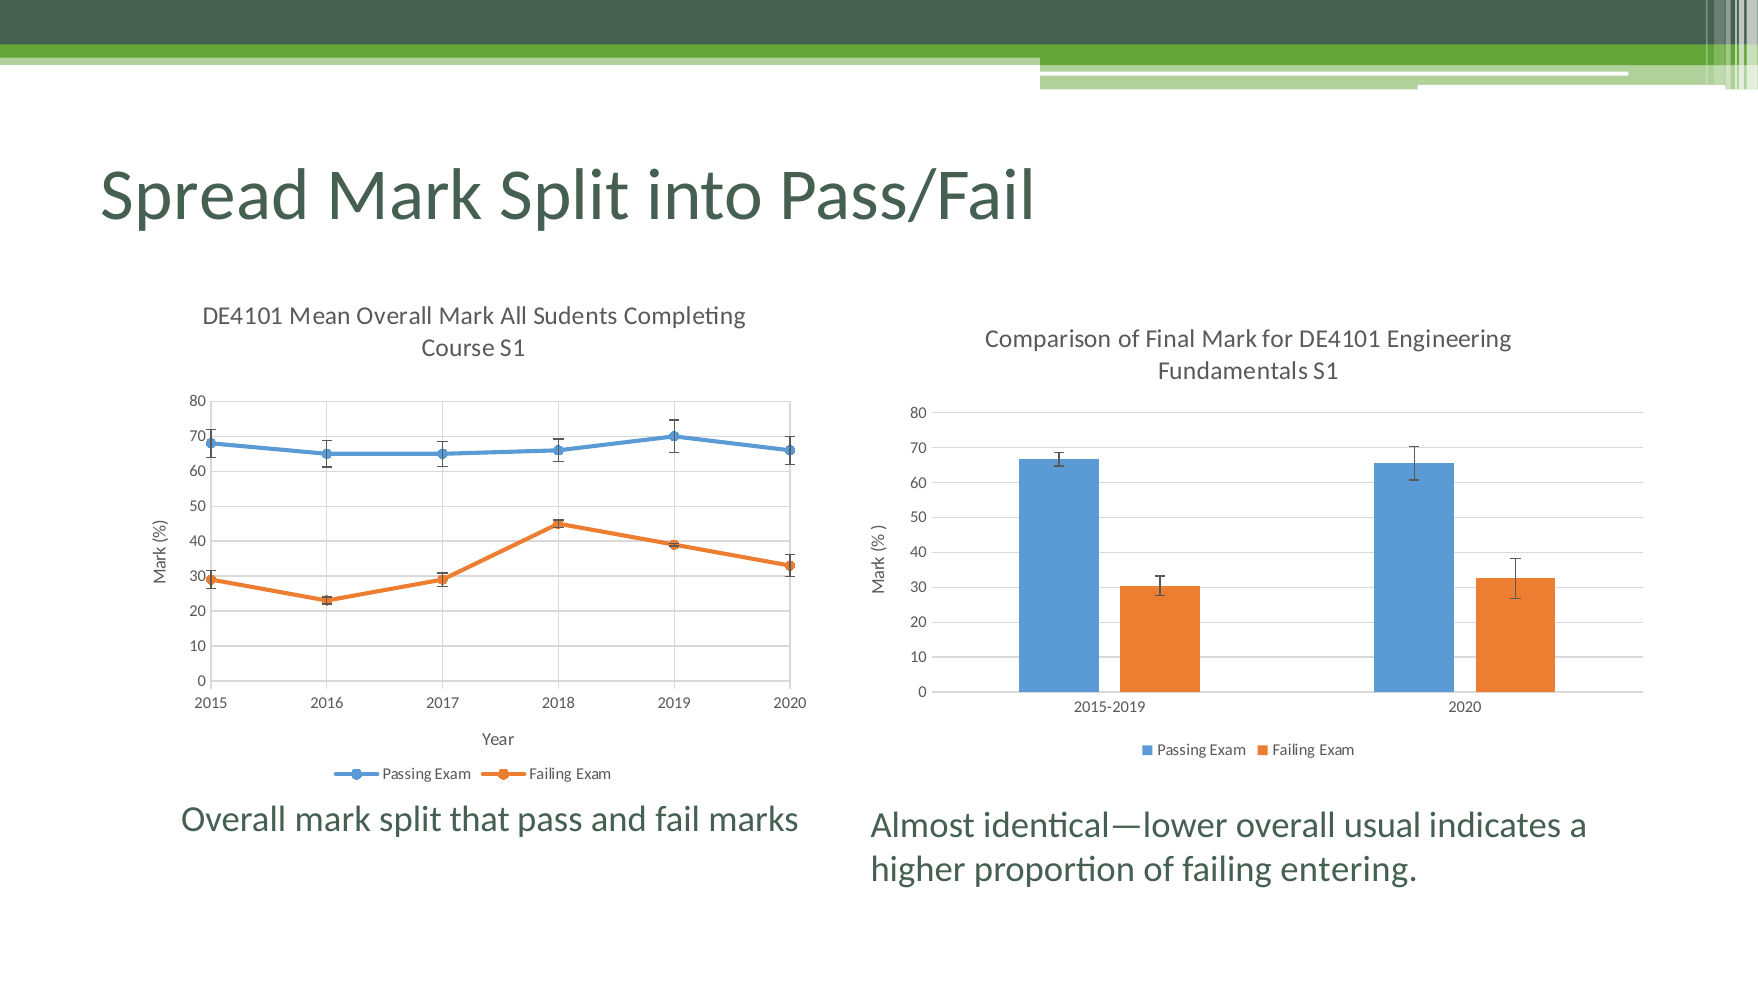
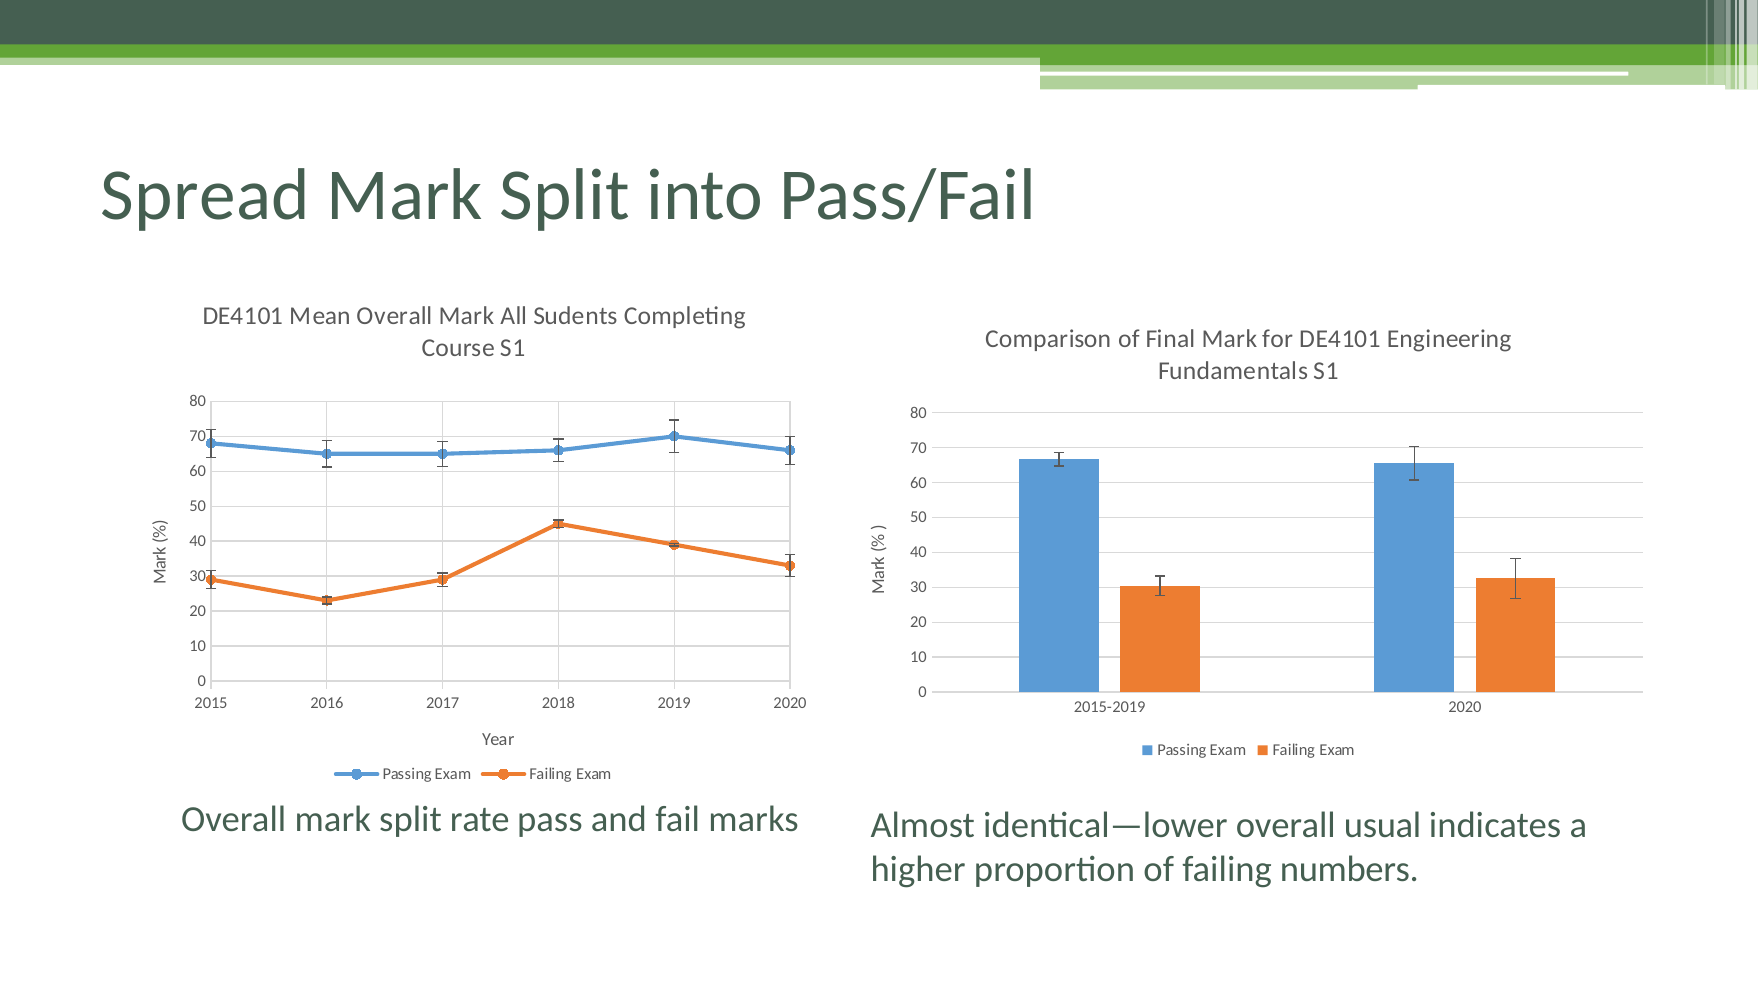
that: that -> rate
entering: entering -> numbers
